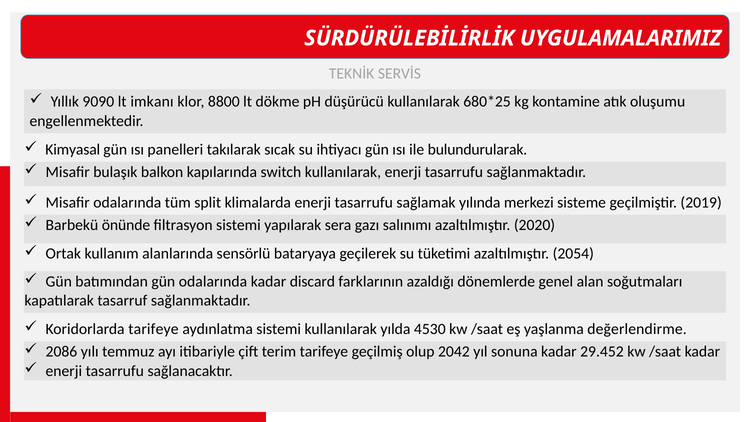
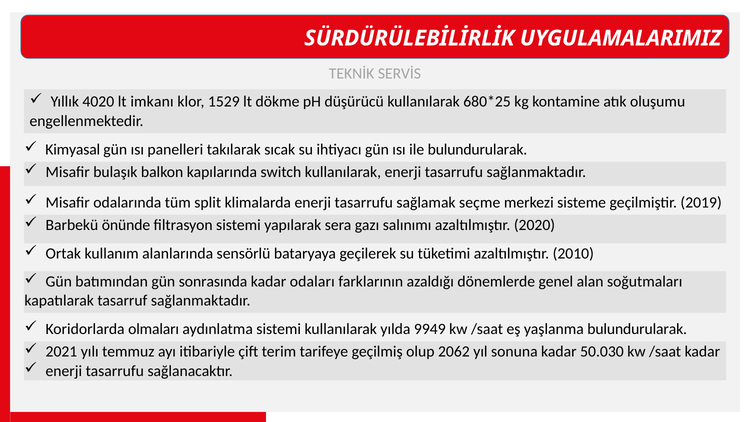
9090: 9090 -> 4020
8800: 8800 -> 1529
yılında: yılında -> seçme
2054: 2054 -> 2010
gün odalarında: odalarında -> sonrasında
discard: discard -> odaları
Koridorlarda tarifeye: tarifeye -> olmaları
4530: 4530 -> 9949
yaşlanma değerlendirme: değerlendirme -> bulundurularak
2086: 2086 -> 2021
2042: 2042 -> 2062
29.452: 29.452 -> 50.030
